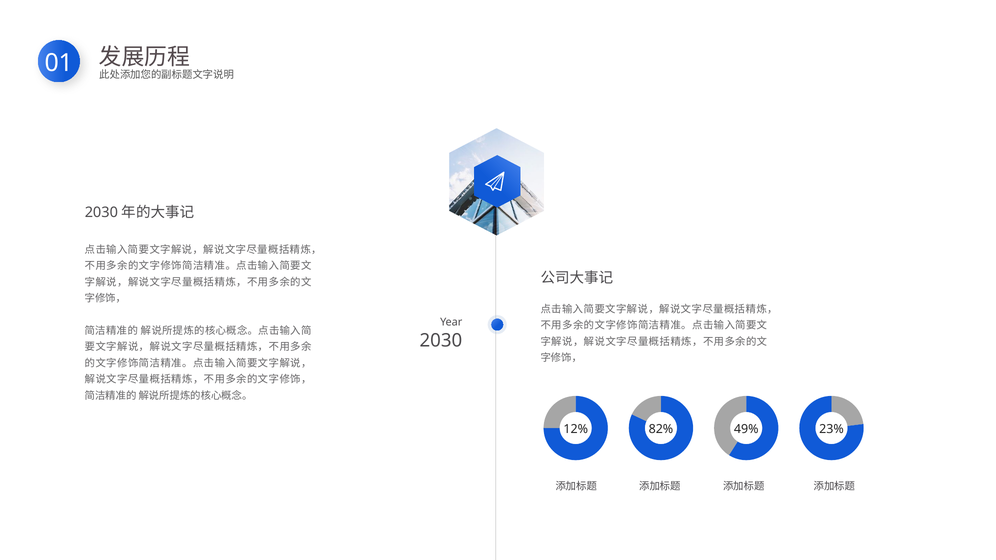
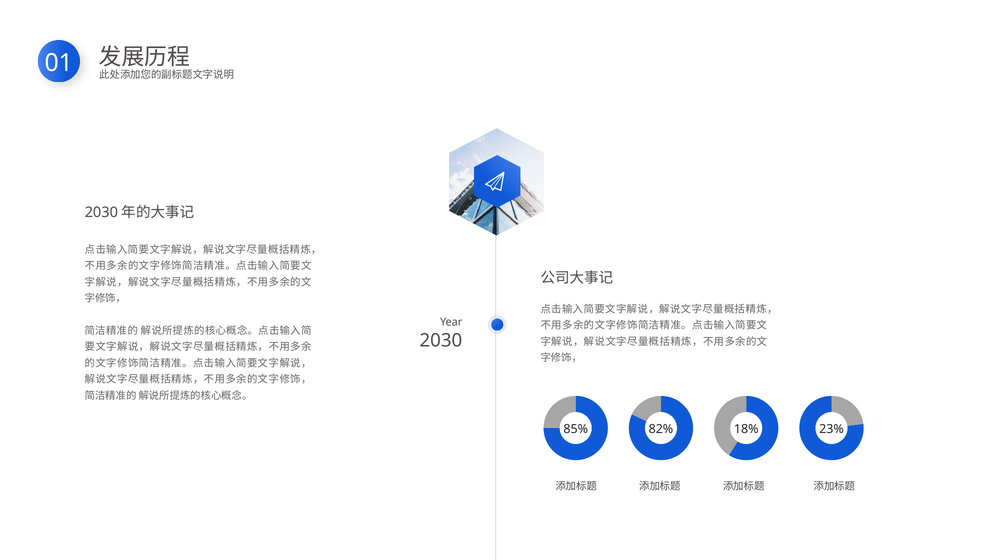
12%: 12% -> 85%
49%: 49% -> 18%
